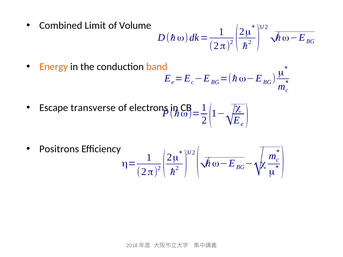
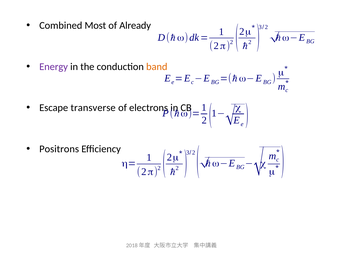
Limit: Limit -> Most
Volume: Volume -> Already
Energy colour: orange -> purple
